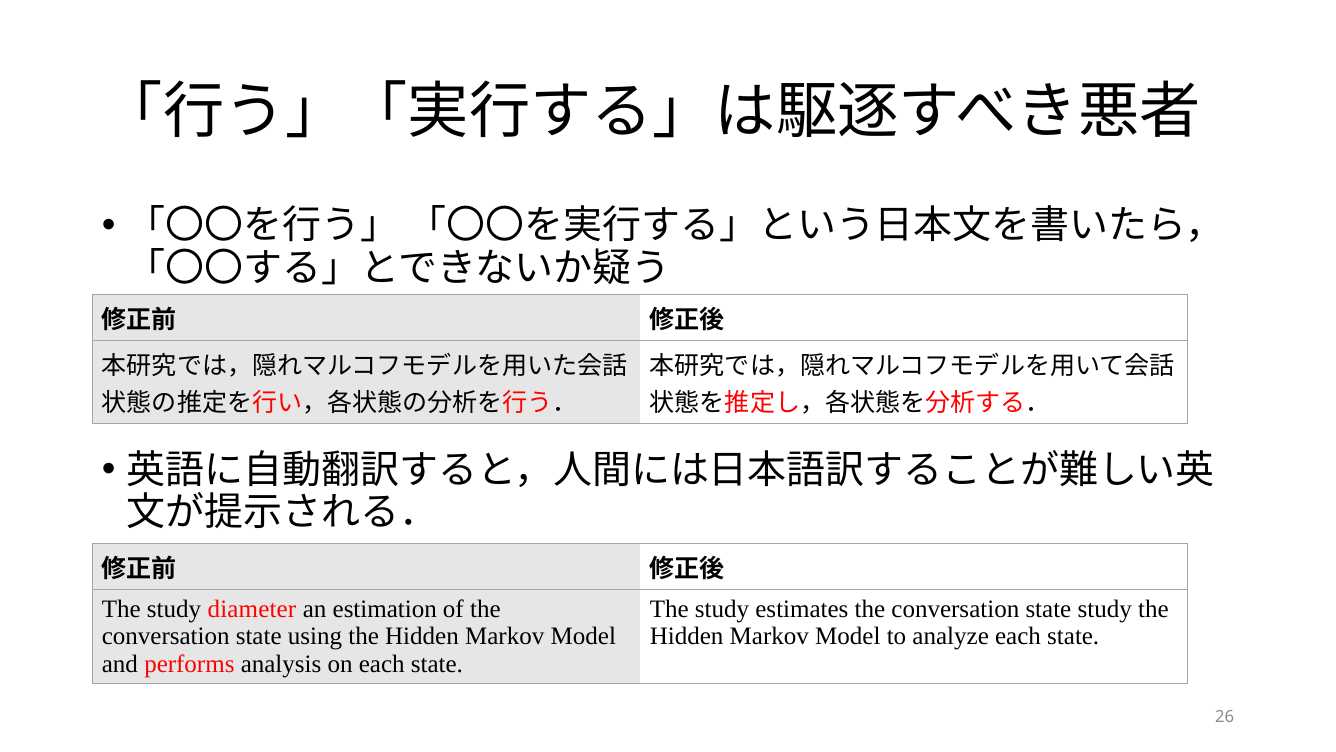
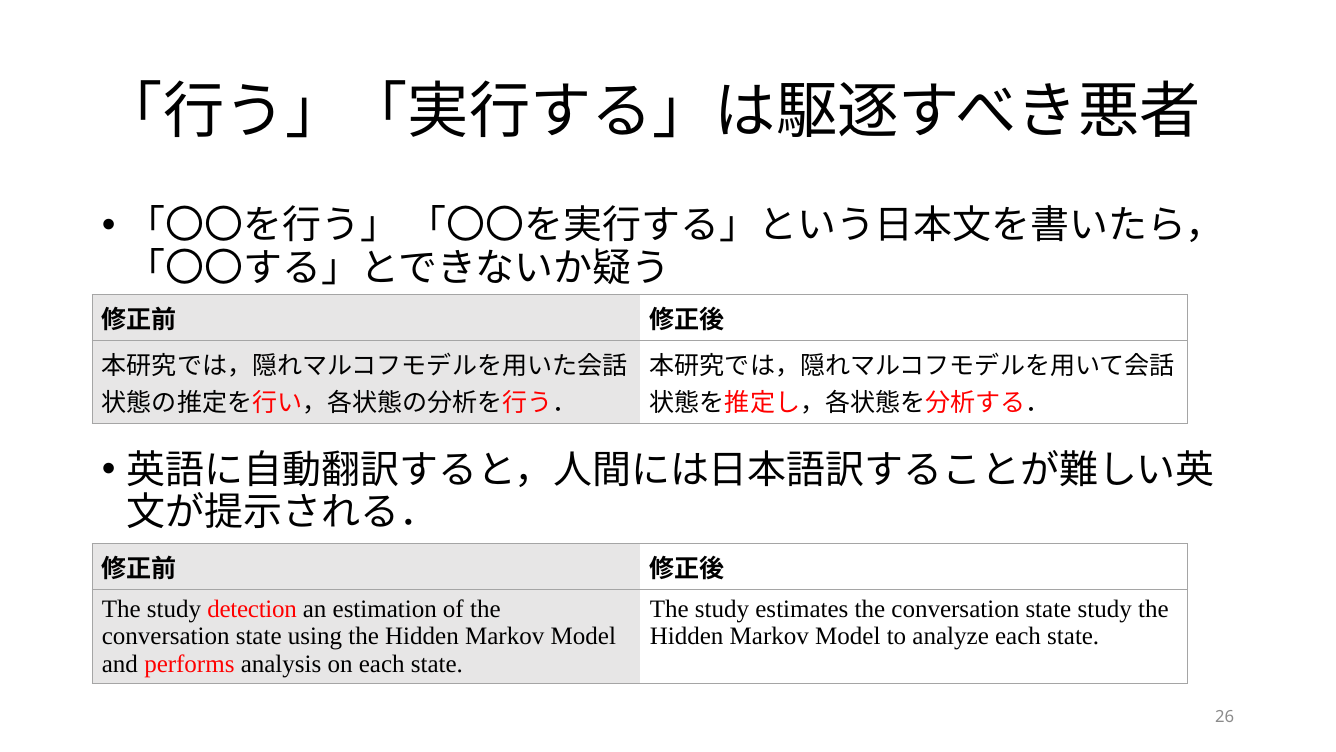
diameter: diameter -> detection
